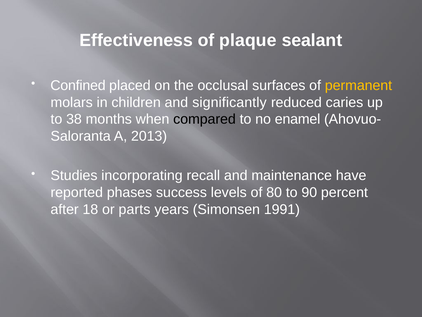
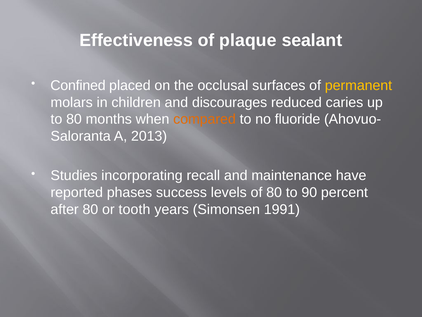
significantly: significantly -> discourages
to 38: 38 -> 80
compared colour: black -> orange
enamel: enamel -> fluoride
after 18: 18 -> 80
parts: parts -> tooth
